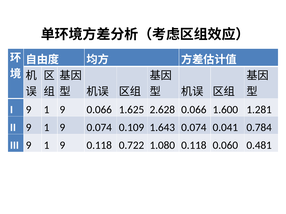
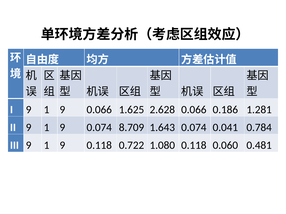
1.600: 1.600 -> 0.186
0.109: 0.109 -> 8.709
